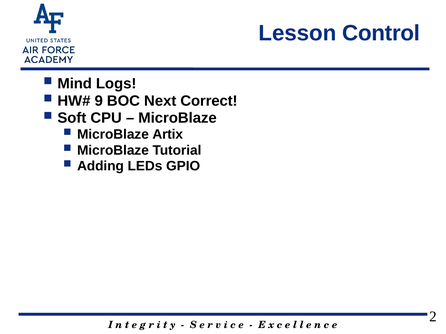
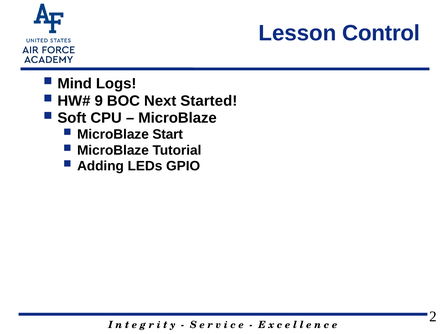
Correct: Correct -> Started
Artix: Artix -> Start
